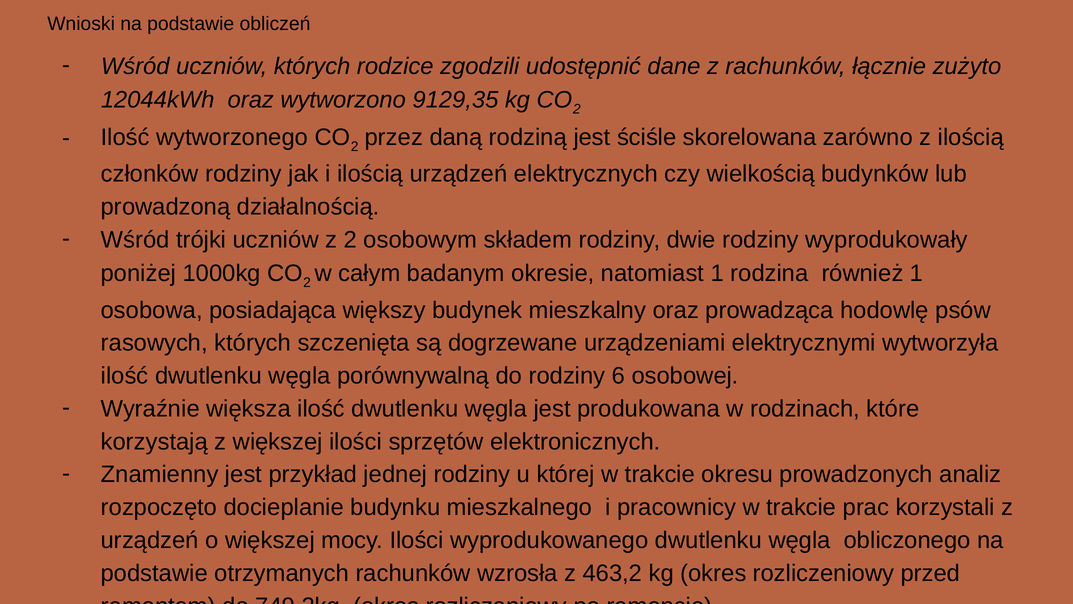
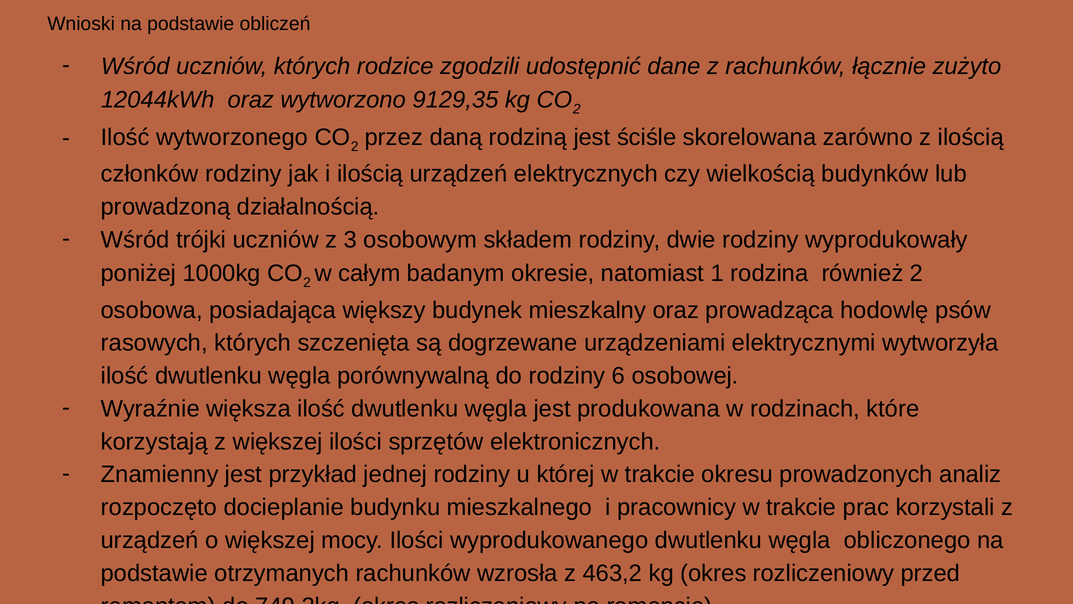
z 2: 2 -> 3
również 1: 1 -> 2
